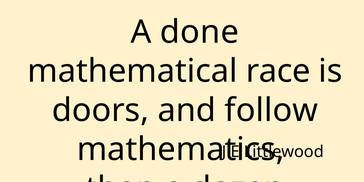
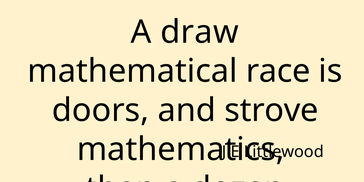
done: done -> draw
follow: follow -> strove
